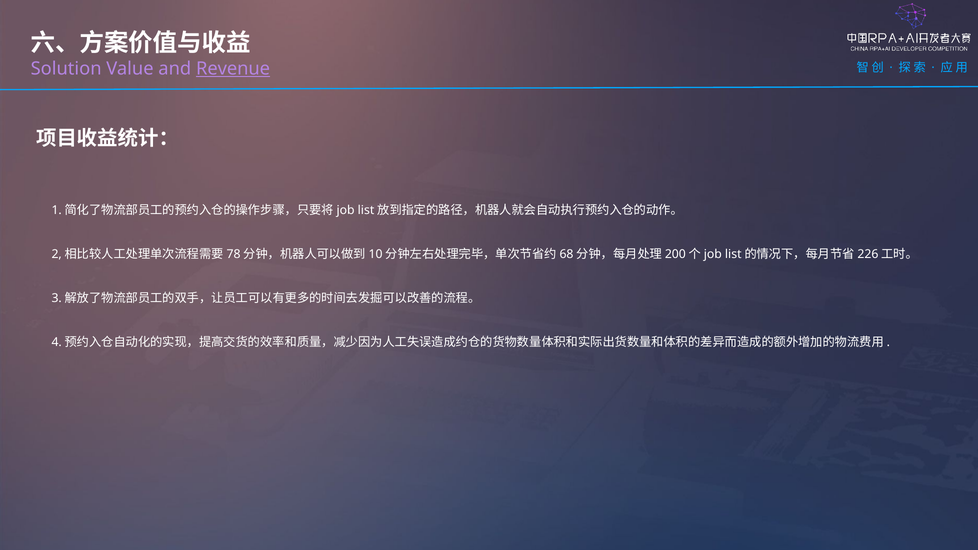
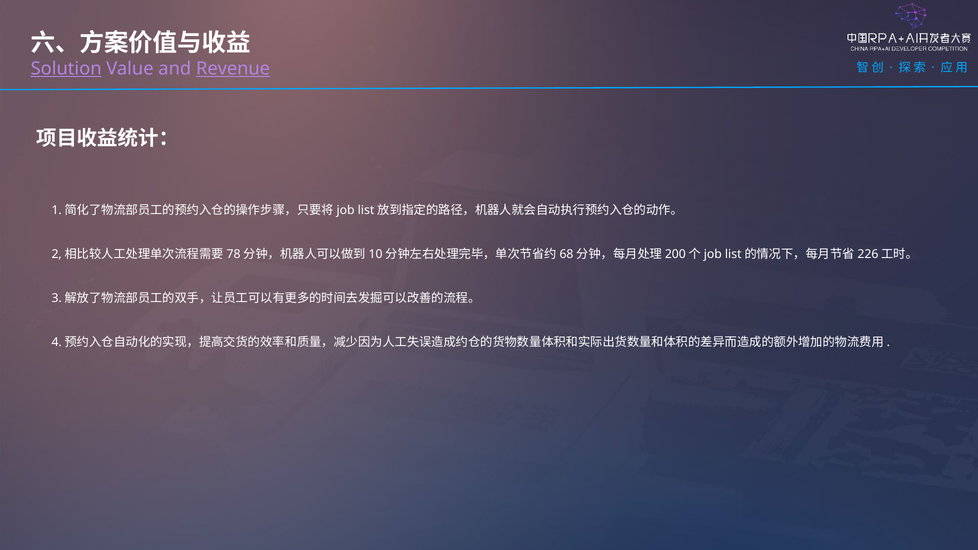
Solution underline: none -> present
